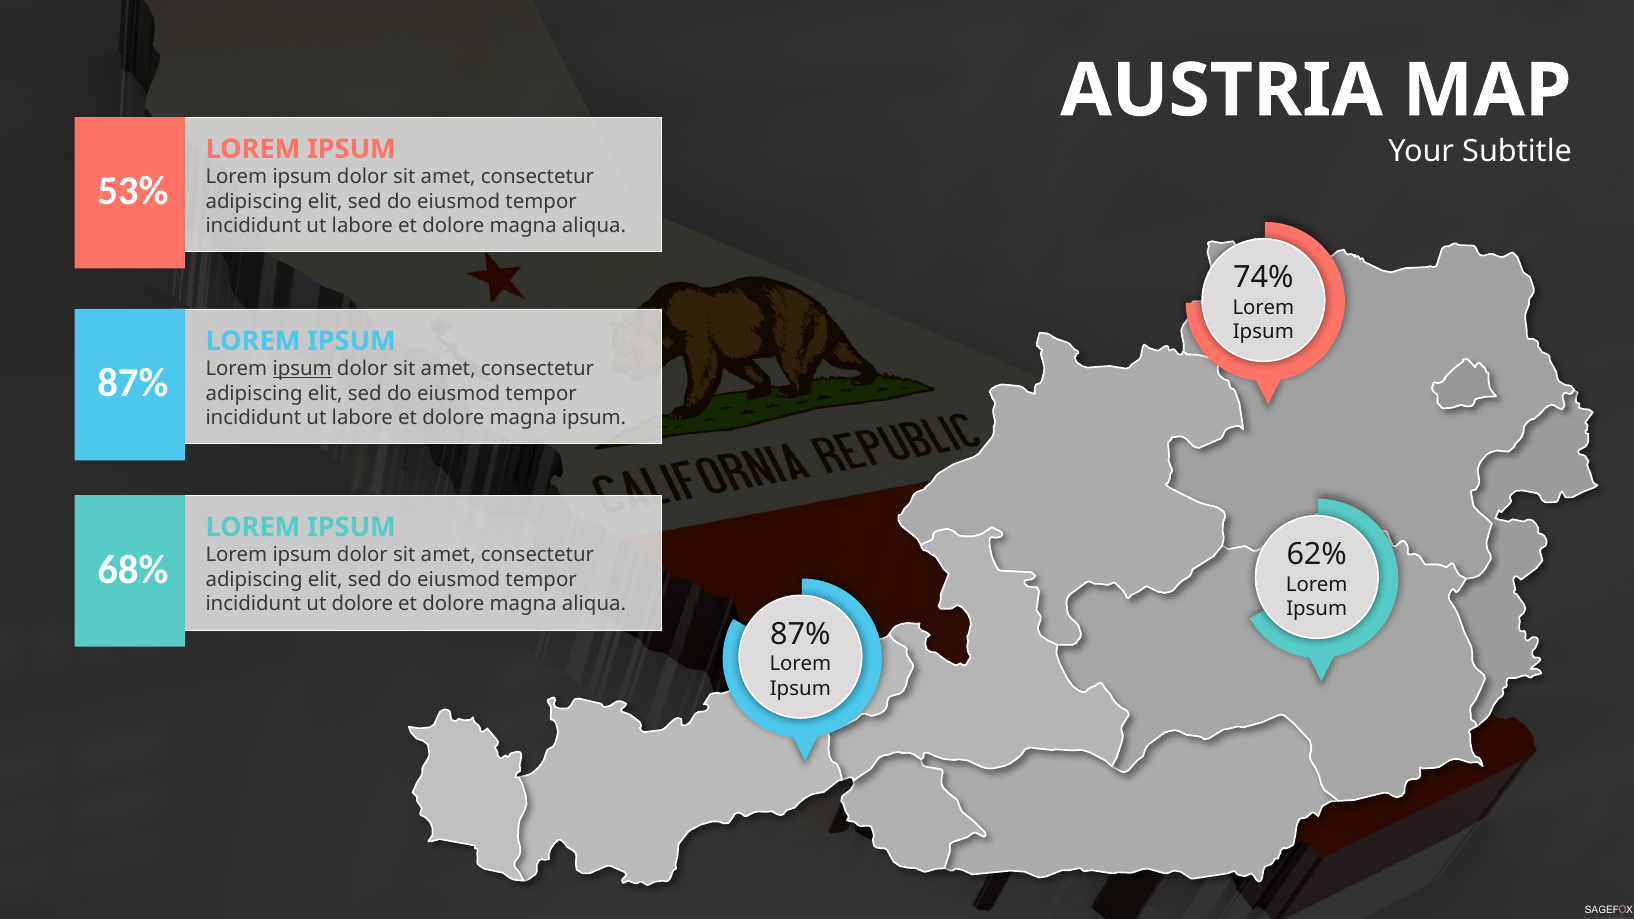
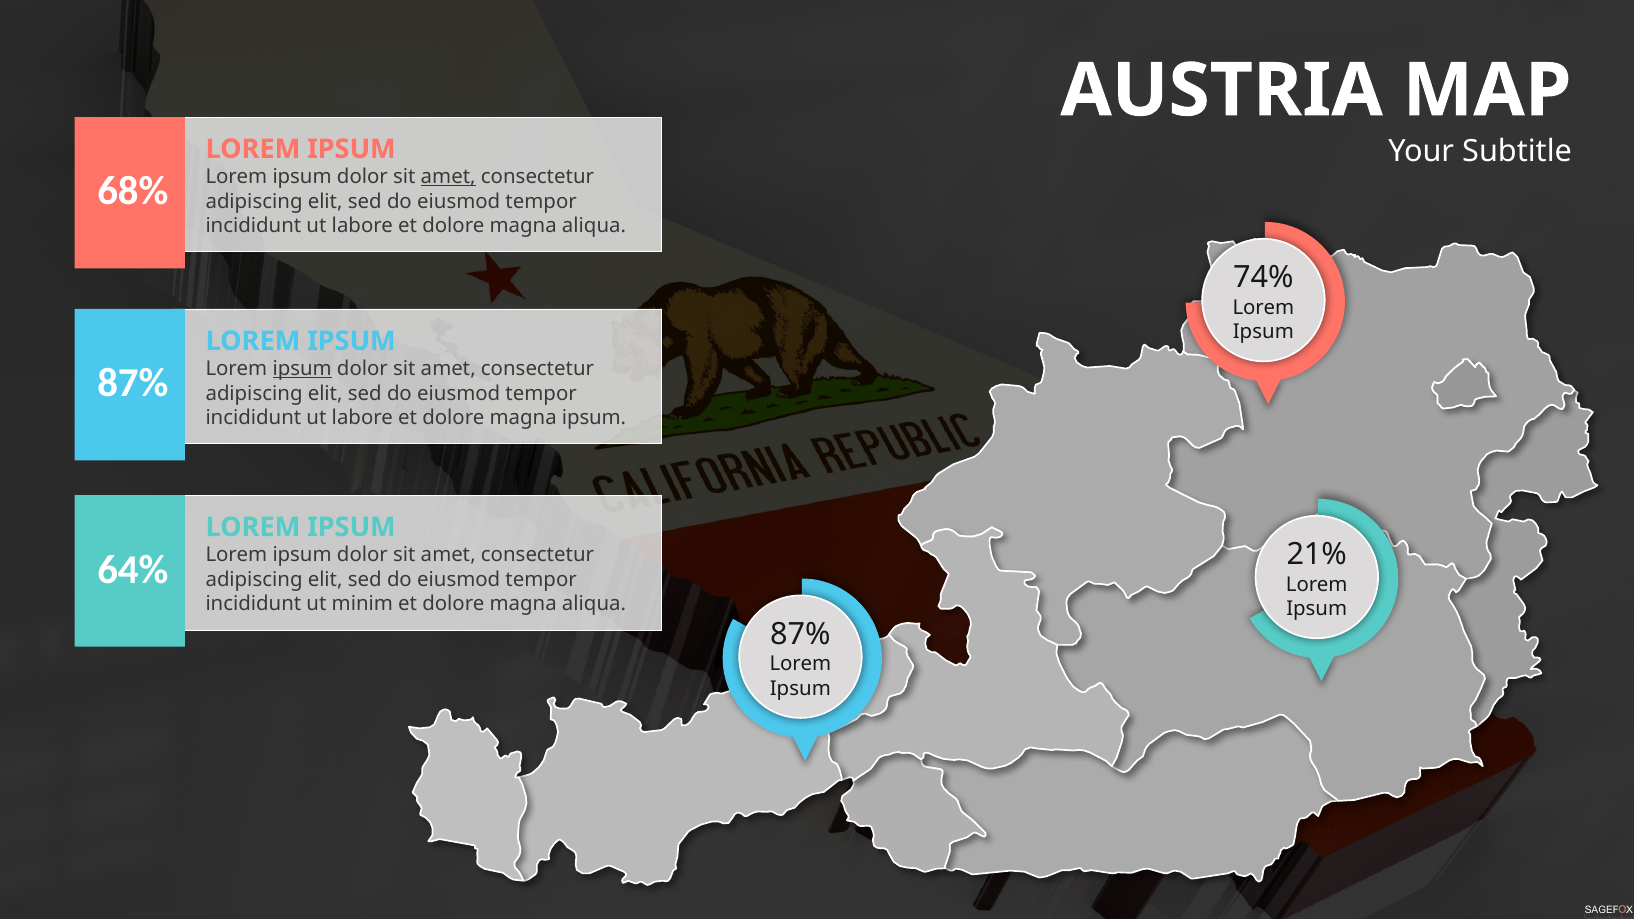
amet at (448, 177) underline: none -> present
53%: 53% -> 68%
62%: 62% -> 21%
68%: 68% -> 64%
ut dolore: dolore -> minim
